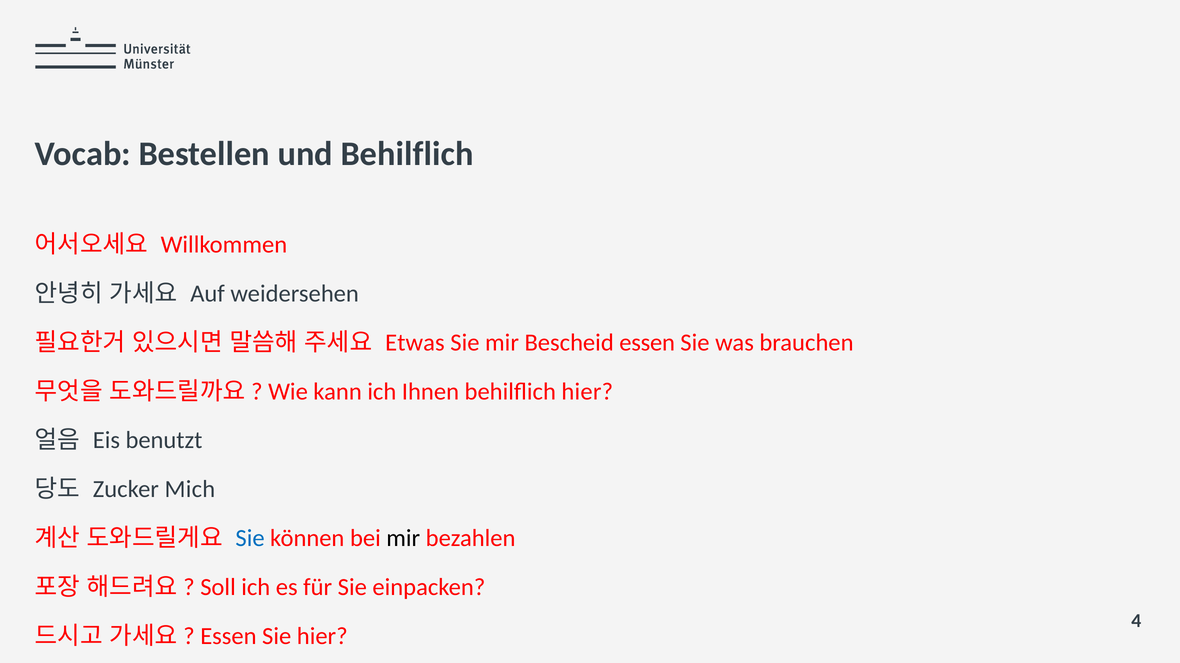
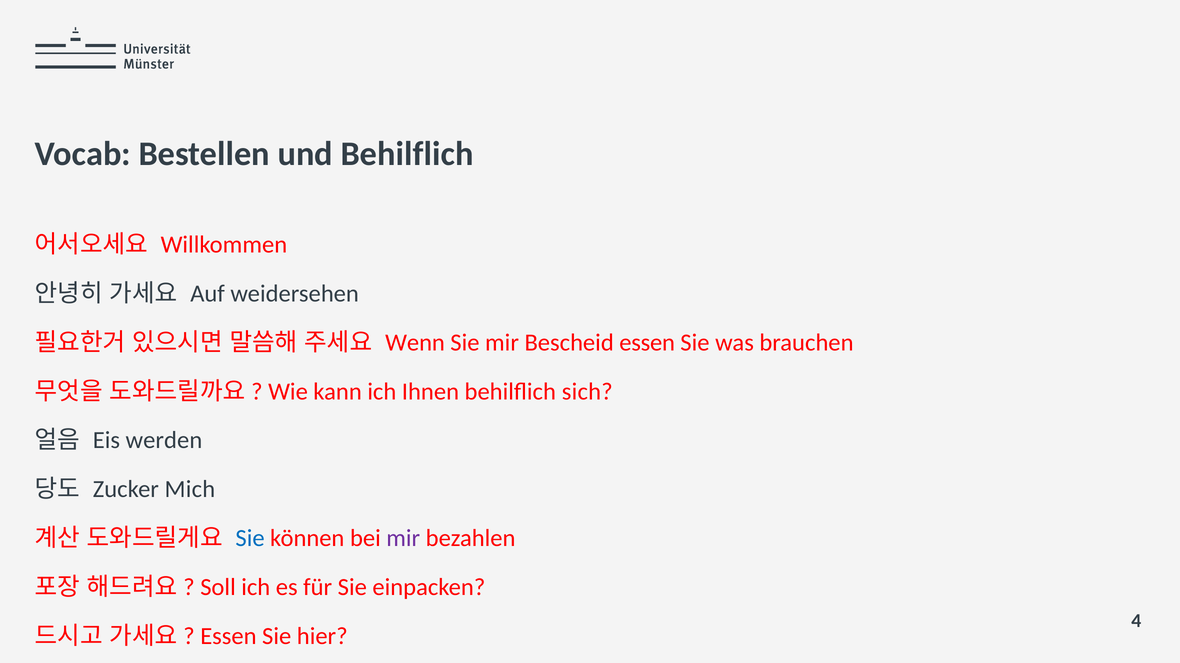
Etwas: Etwas -> Wenn
behilflich hier: hier -> sich
benutzt: benutzt -> werden
mir at (403, 538) colour: black -> purple
